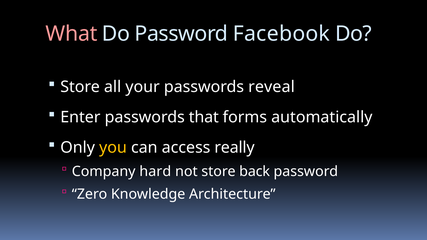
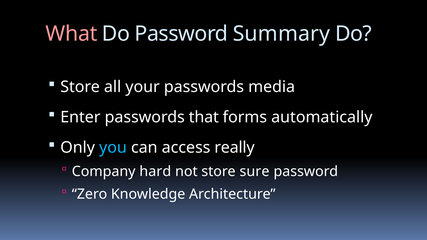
Facebook: Facebook -> Summary
reveal: reveal -> media
you colour: yellow -> light blue
back: back -> sure
